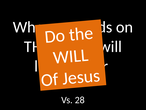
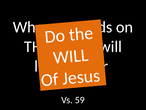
28: 28 -> 59
